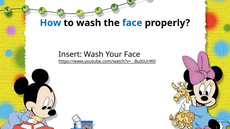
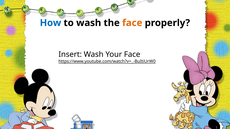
face at (132, 23) colour: blue -> orange
